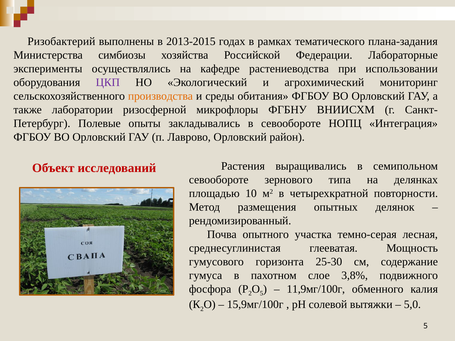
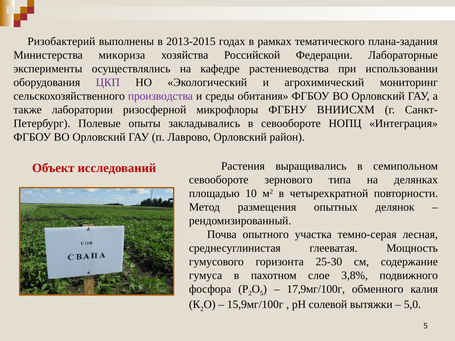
симбиозы: симбиозы -> микориза
производства colour: orange -> purple
11,9мг/100г: 11,9мг/100г -> 17,9мг/100г
